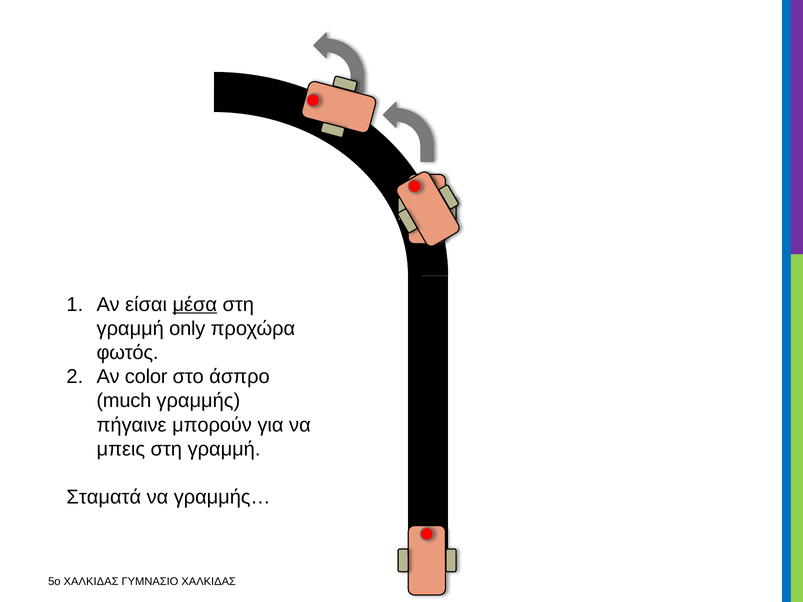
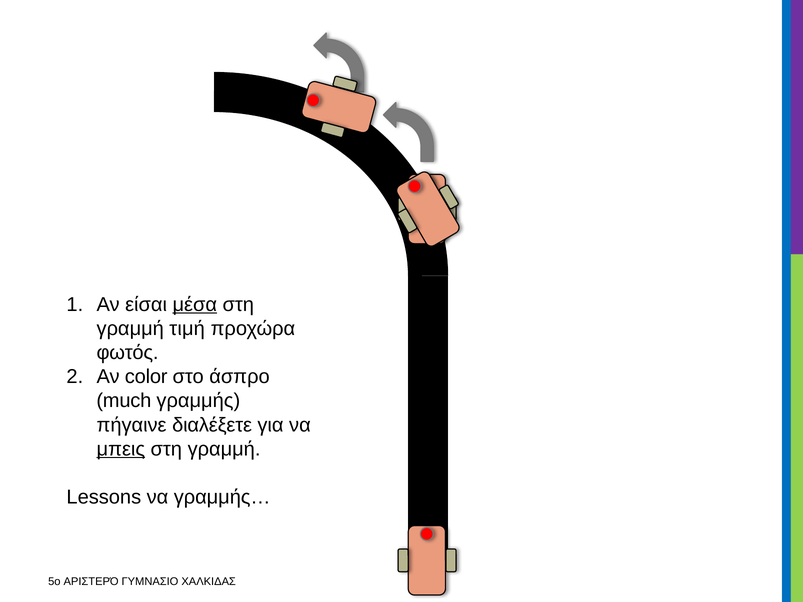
only: only -> τιμή
μπορούν: μπορούν -> διαλέξετε
μπεις underline: none -> present
Σταματά: Σταματά -> Lessons
5ο ΧΑΛΚΙΔΑΣ: ΧΑΛΚΙΔΑΣ -> ΑΡΙΣΤΕΡΌ
